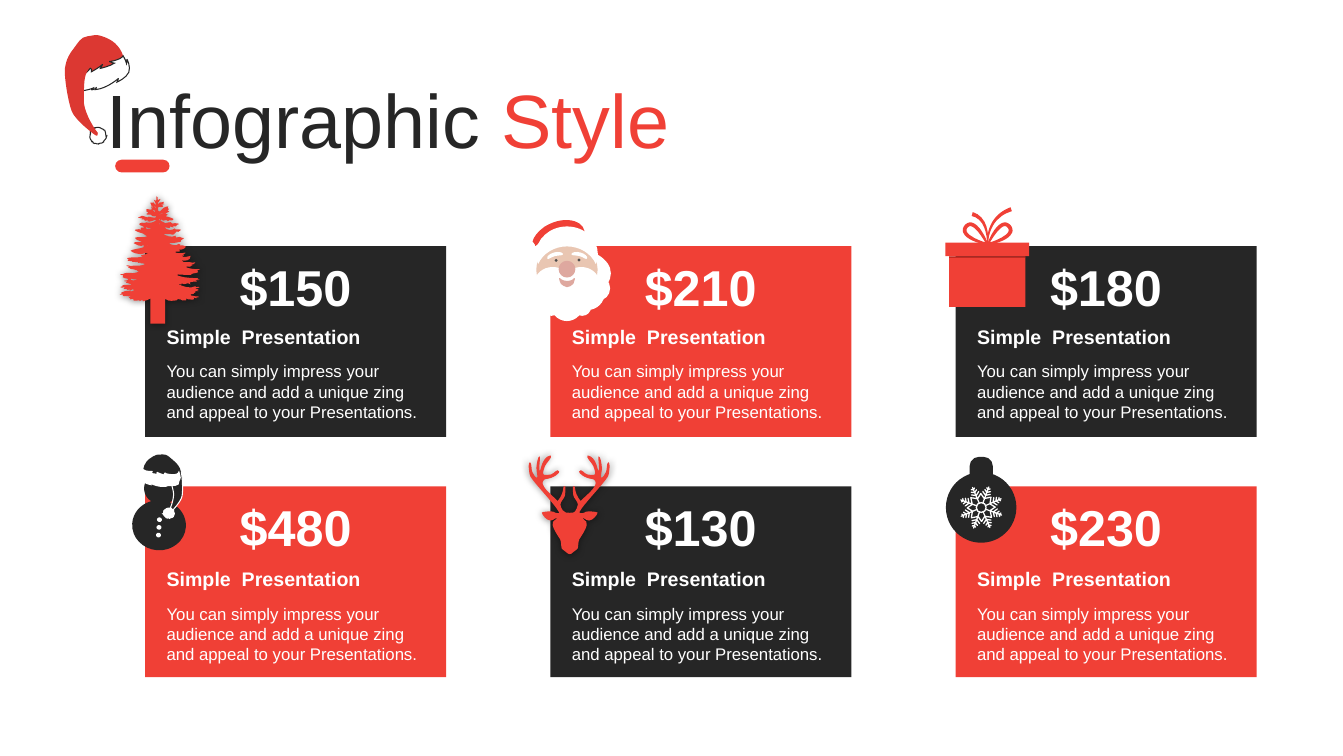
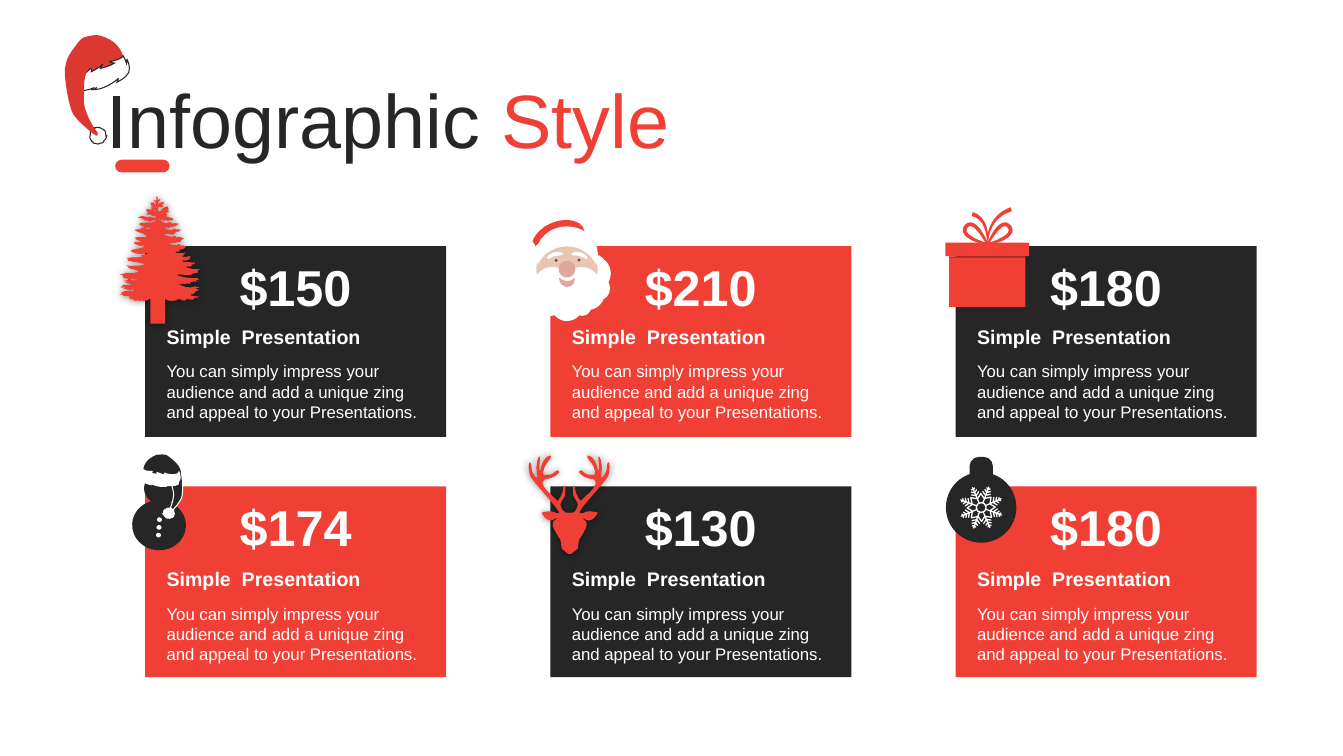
$480: $480 -> $174
$130 $230: $230 -> $180
